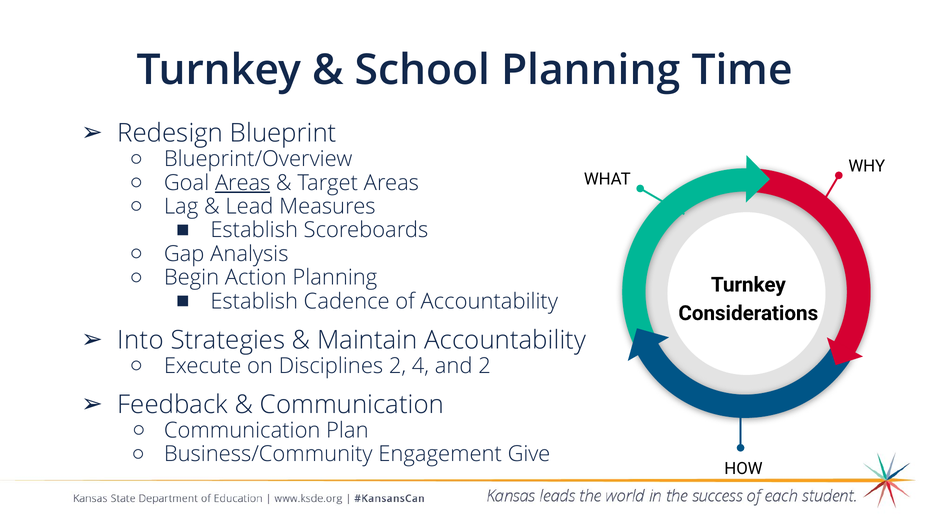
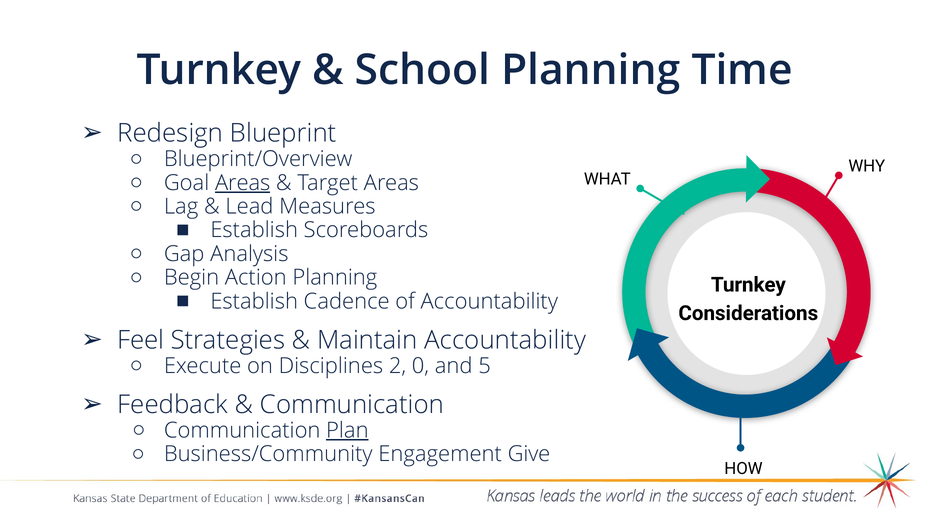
Into: Into -> Feel
4: 4 -> 0
and 2: 2 -> 5
Plan underline: none -> present
